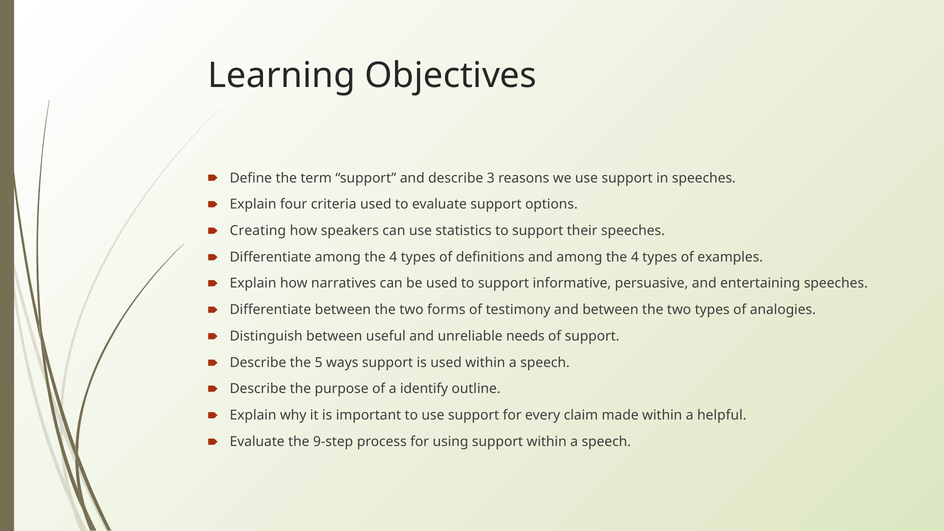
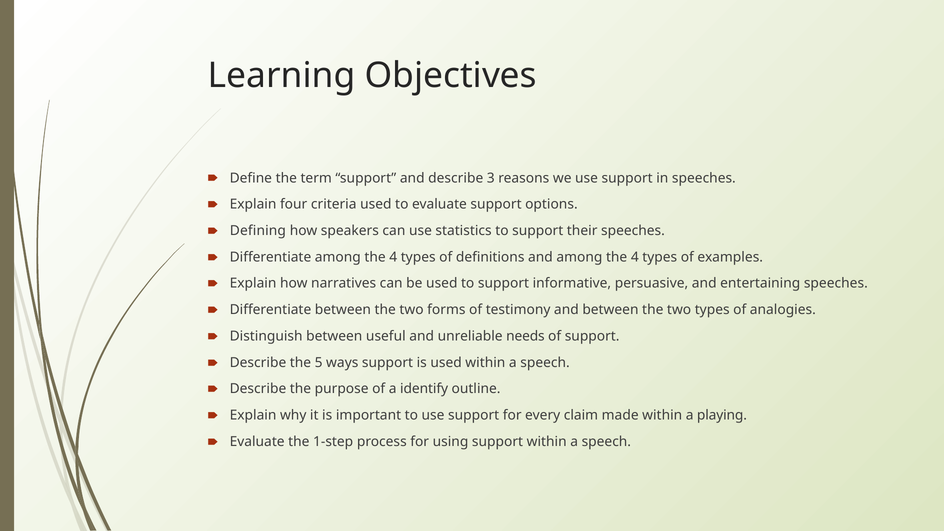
Creating: Creating -> Defining
helpful: helpful -> playing
9-step: 9-step -> 1-step
